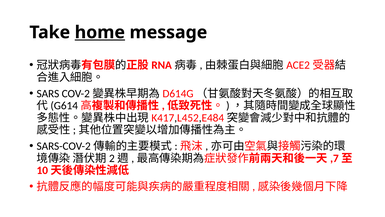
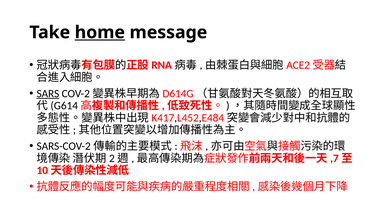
SARS underline: none -> present
